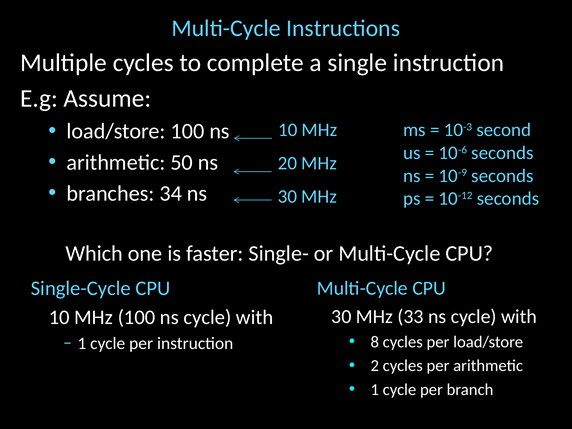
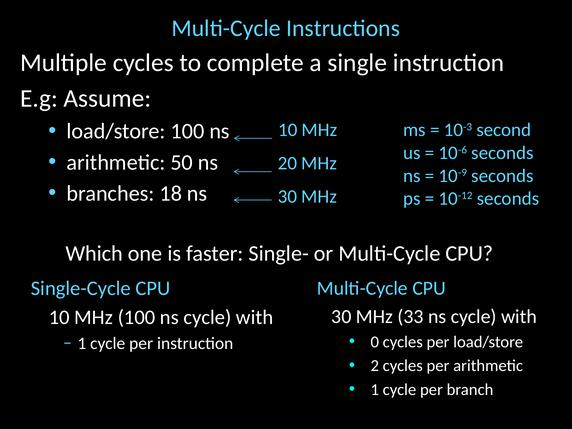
34: 34 -> 18
8: 8 -> 0
